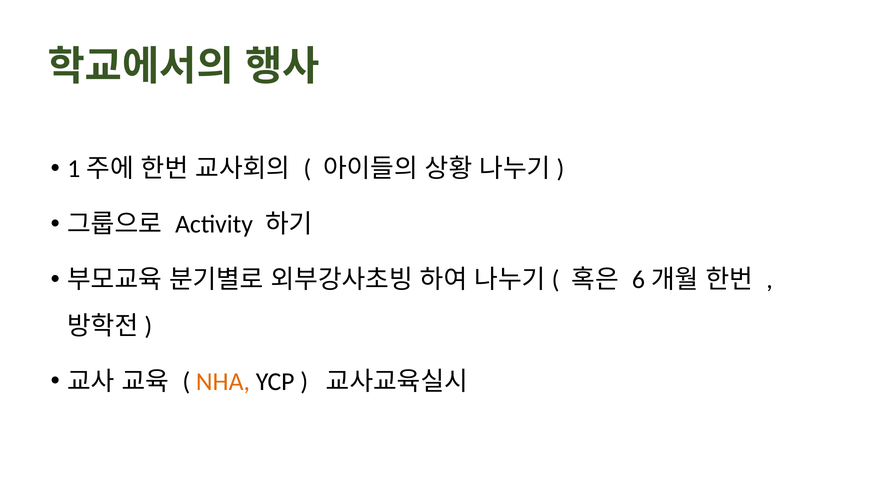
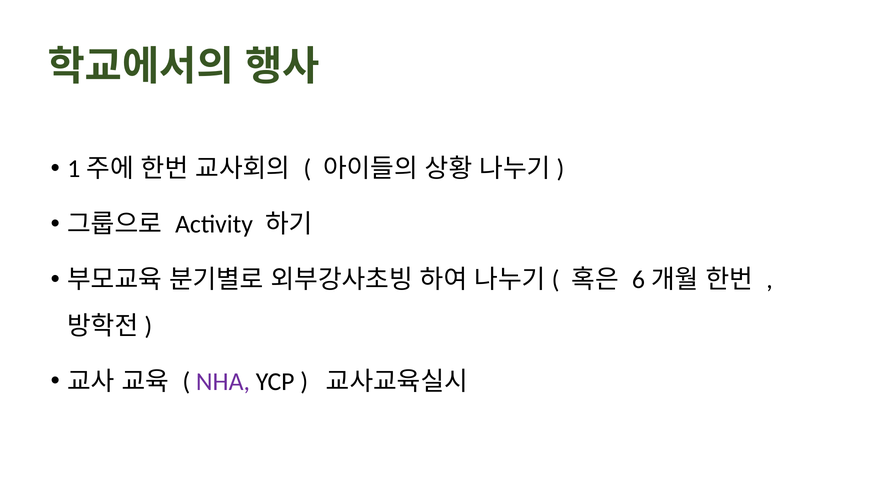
NHA colour: orange -> purple
